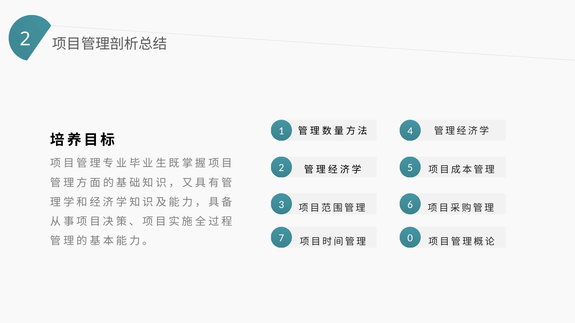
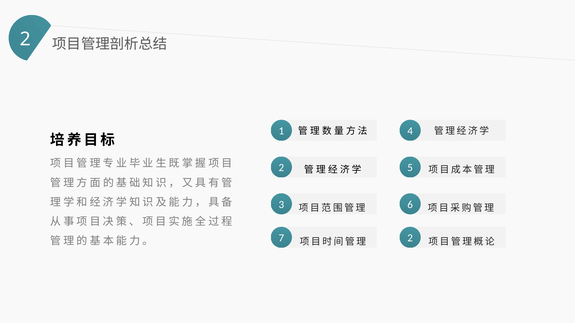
7 0: 0 -> 2
